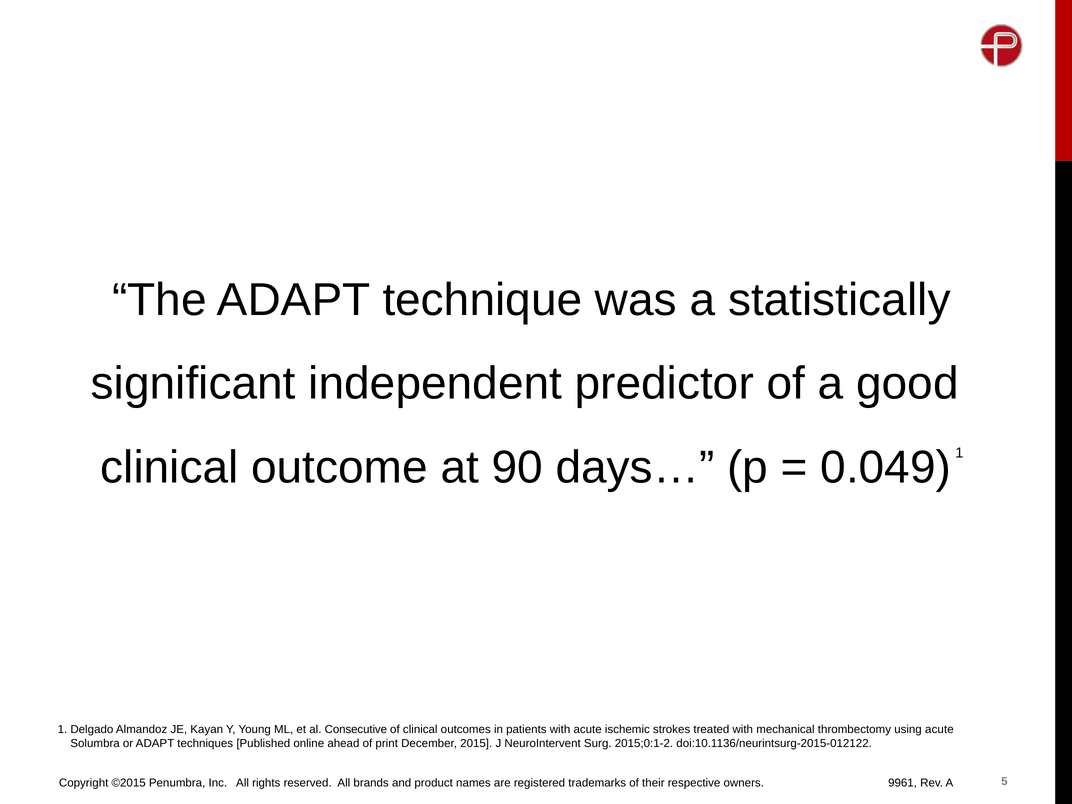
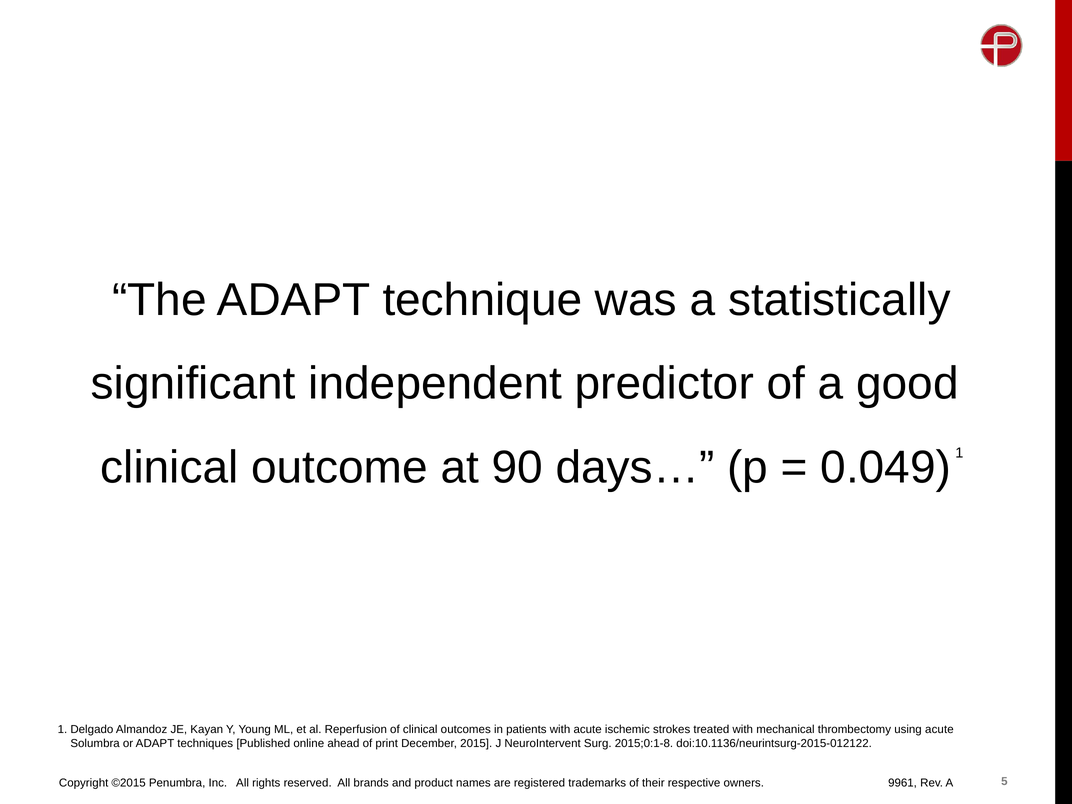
Consecutive: Consecutive -> Reperfusion
2015;0:1-2: 2015;0:1-2 -> 2015;0:1-8
